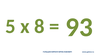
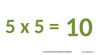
x 8: 8 -> 5
93: 93 -> 10
